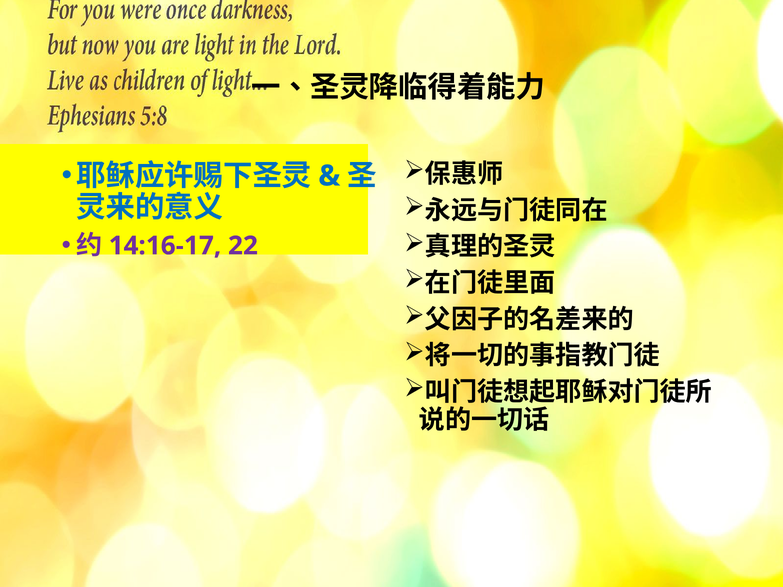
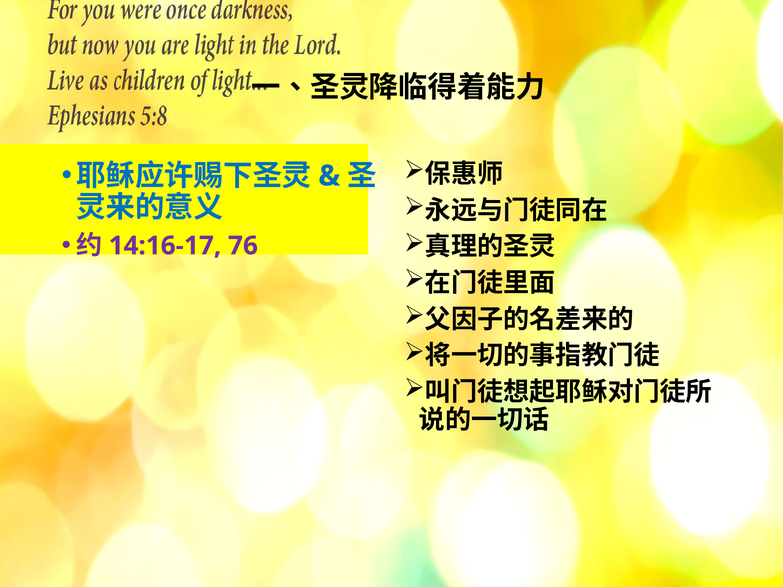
22: 22 -> 76
